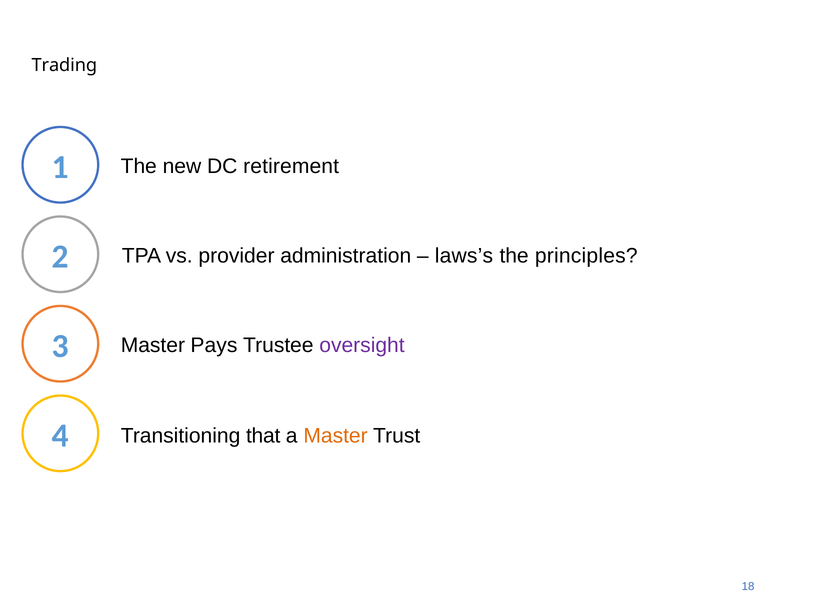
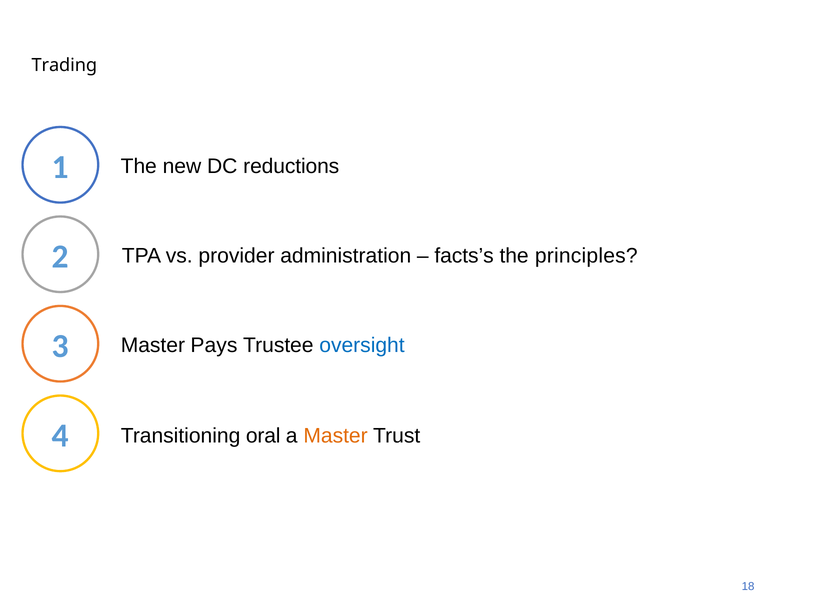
retirement: retirement -> reductions
laws’s: laws’s -> facts’s
oversight colour: purple -> blue
that: that -> oral
